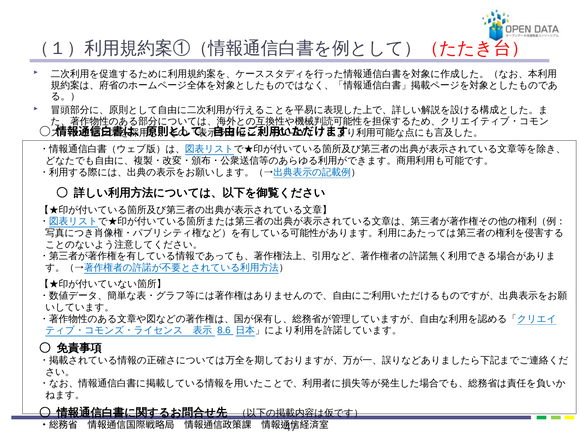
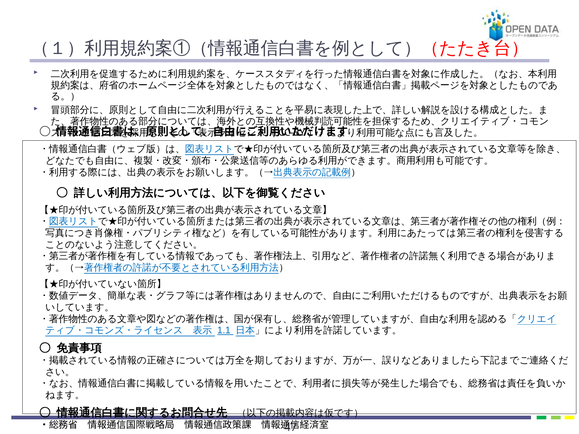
8.6: 8.6 -> 1.1
